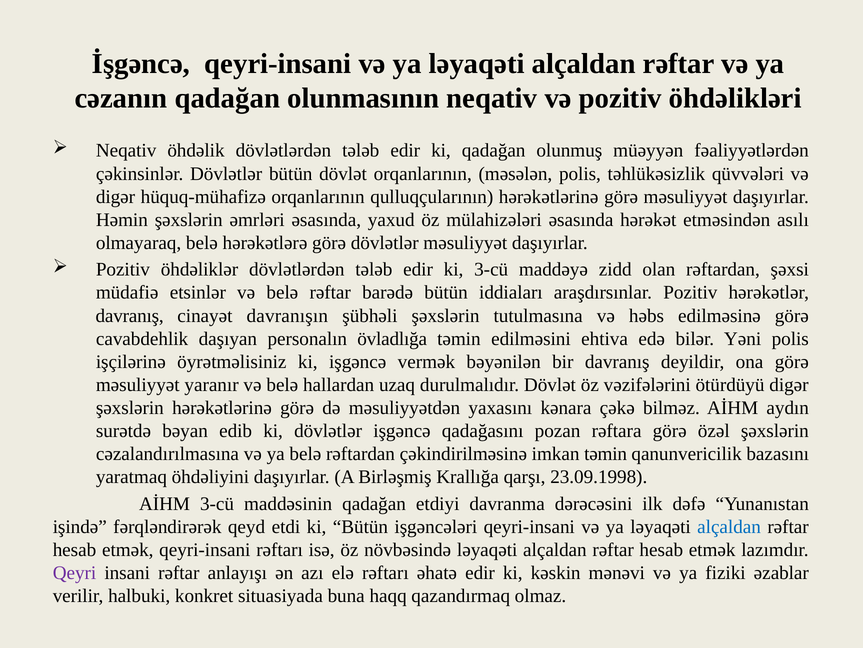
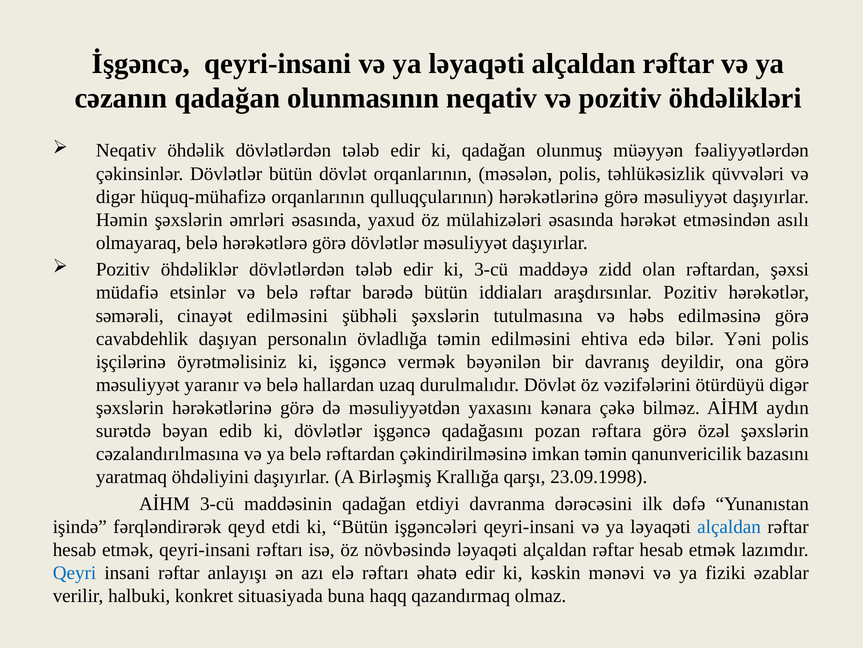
davranış at (130, 315): davranış -> səmərəli
cinayət davranışın: davranışın -> edilməsini
Qeyri colour: purple -> blue
